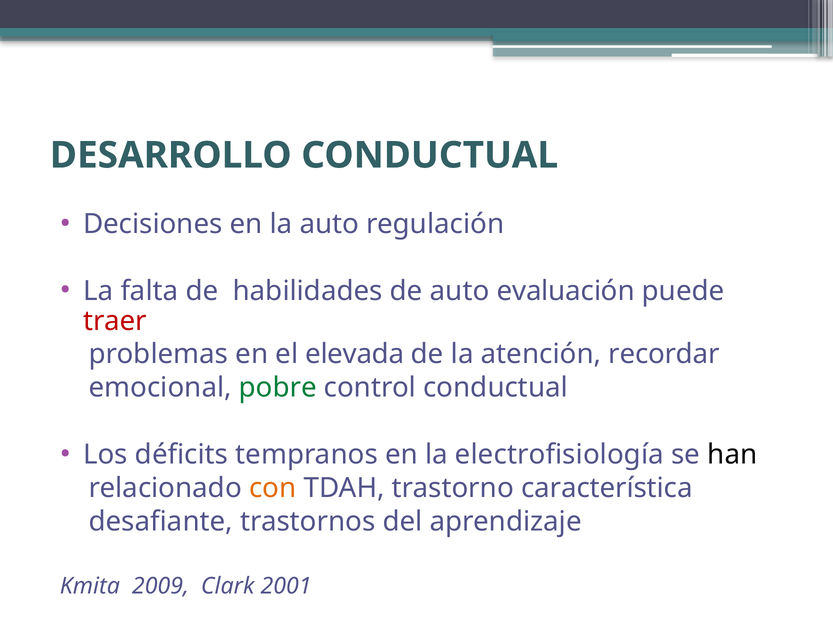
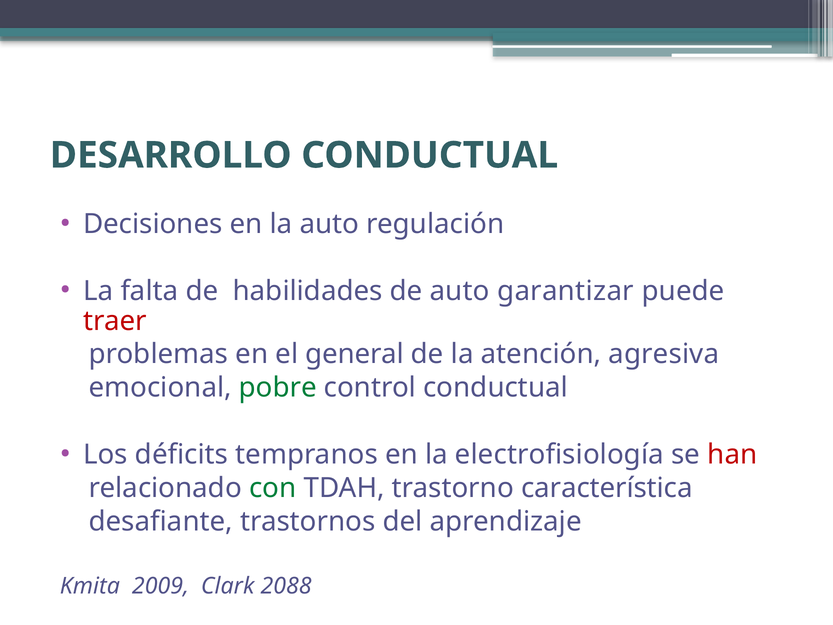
evaluación: evaluación -> garantizar
elevada: elevada -> general
recordar: recordar -> agresiva
han colour: black -> red
con colour: orange -> green
2001: 2001 -> 2088
